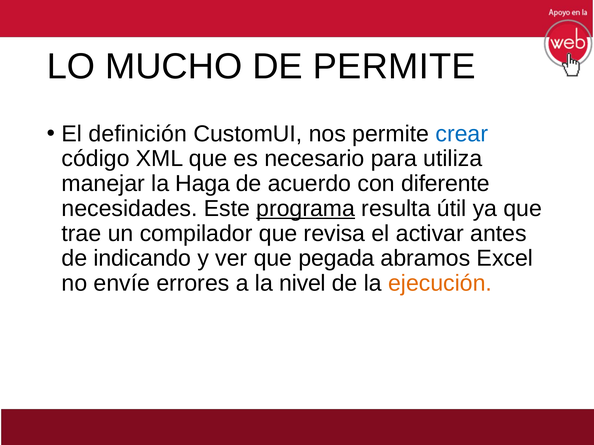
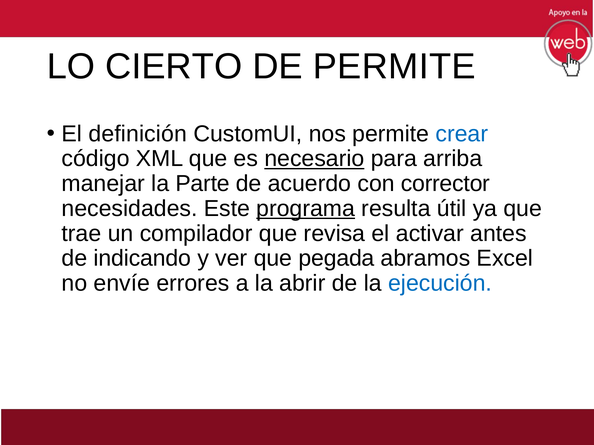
MUCHO: MUCHO -> CIERTO
necesario underline: none -> present
utiliza: utiliza -> arriba
Haga: Haga -> Parte
diferente: diferente -> corrector
nivel: nivel -> abrir
ejecución colour: orange -> blue
